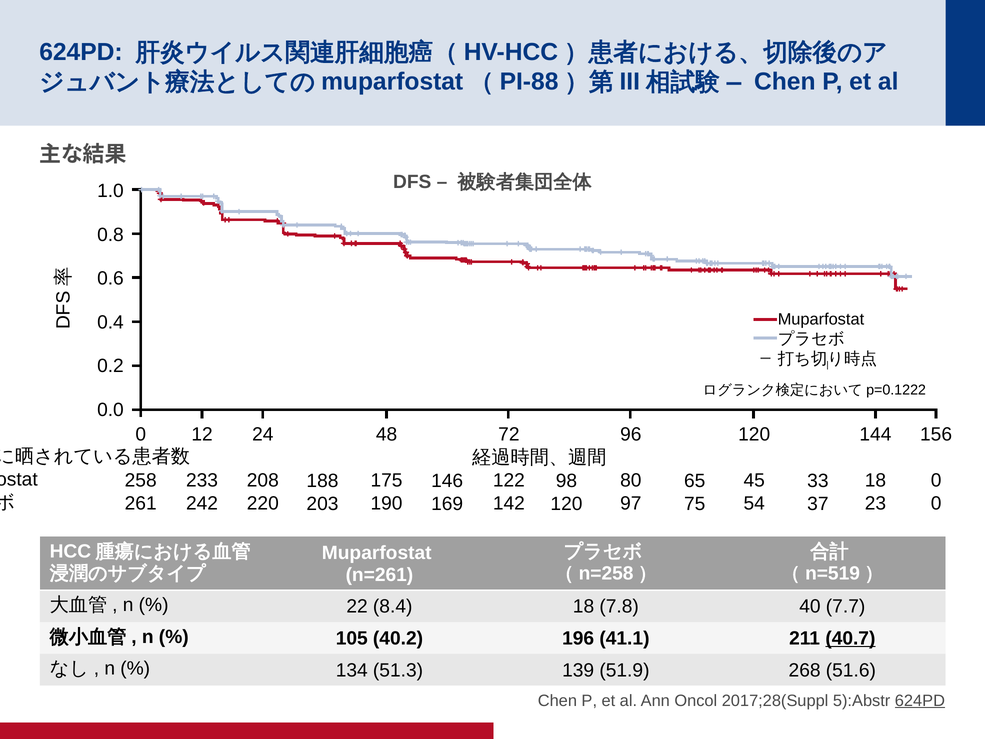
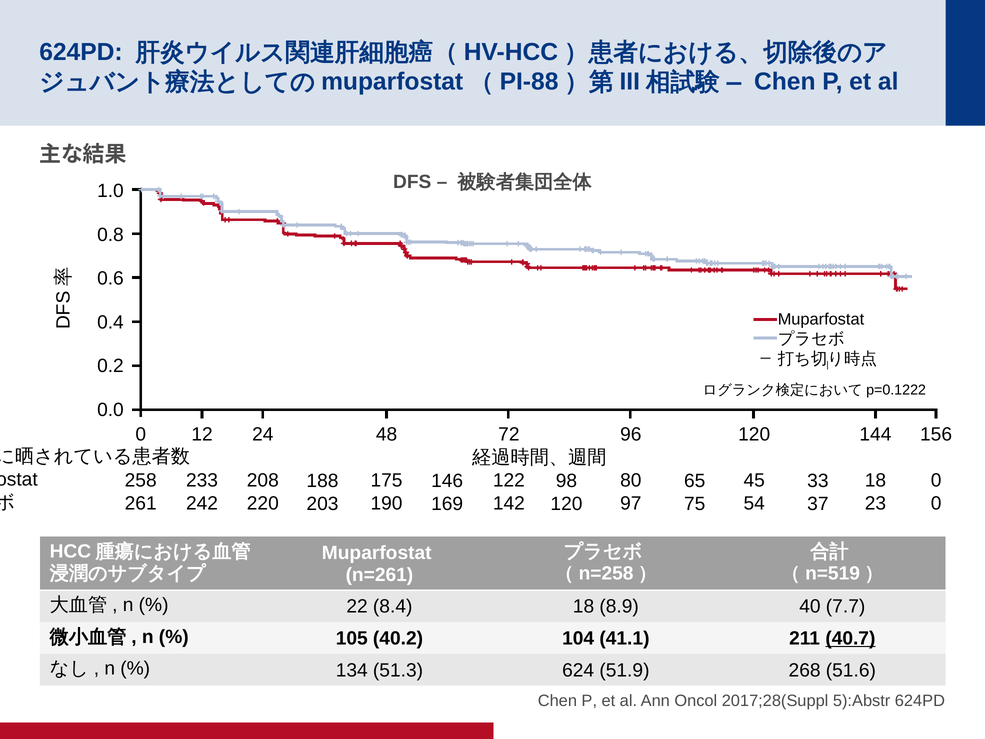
7.8: 7.8 -> 8.9
196: 196 -> 104
139: 139 -> 624
624PD at (920, 700) underline: present -> none
